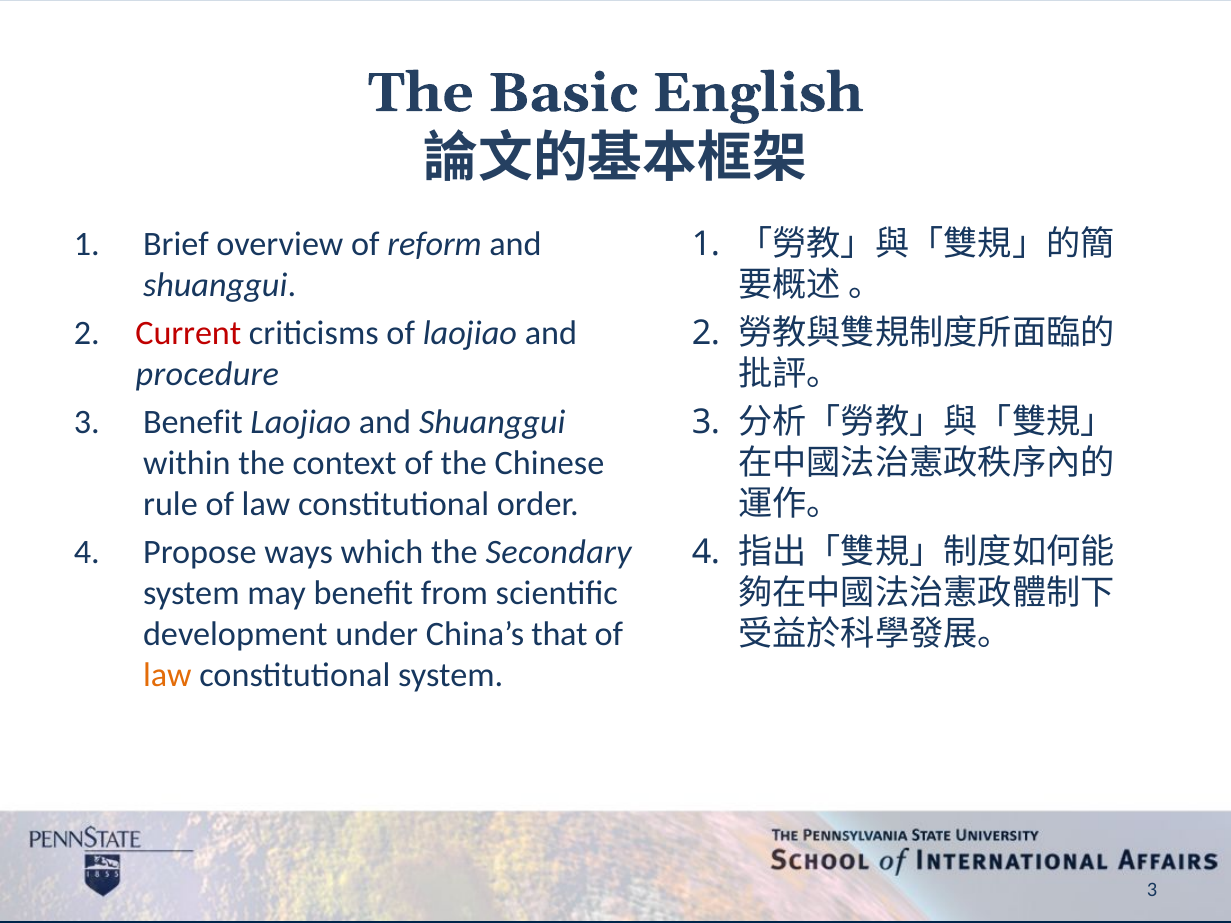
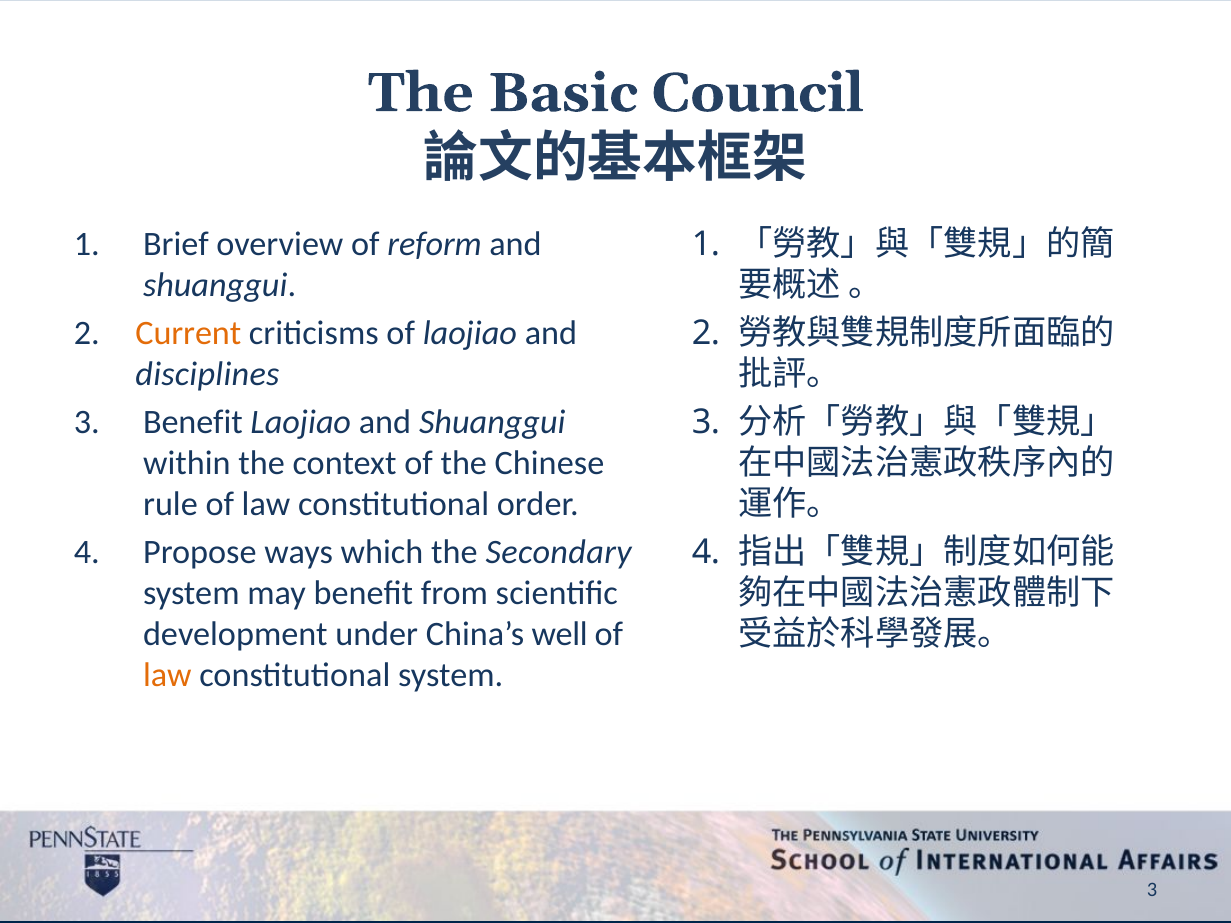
English: English -> Council
Current colour: red -> orange
procedure: procedure -> disciplines
that: that -> well
